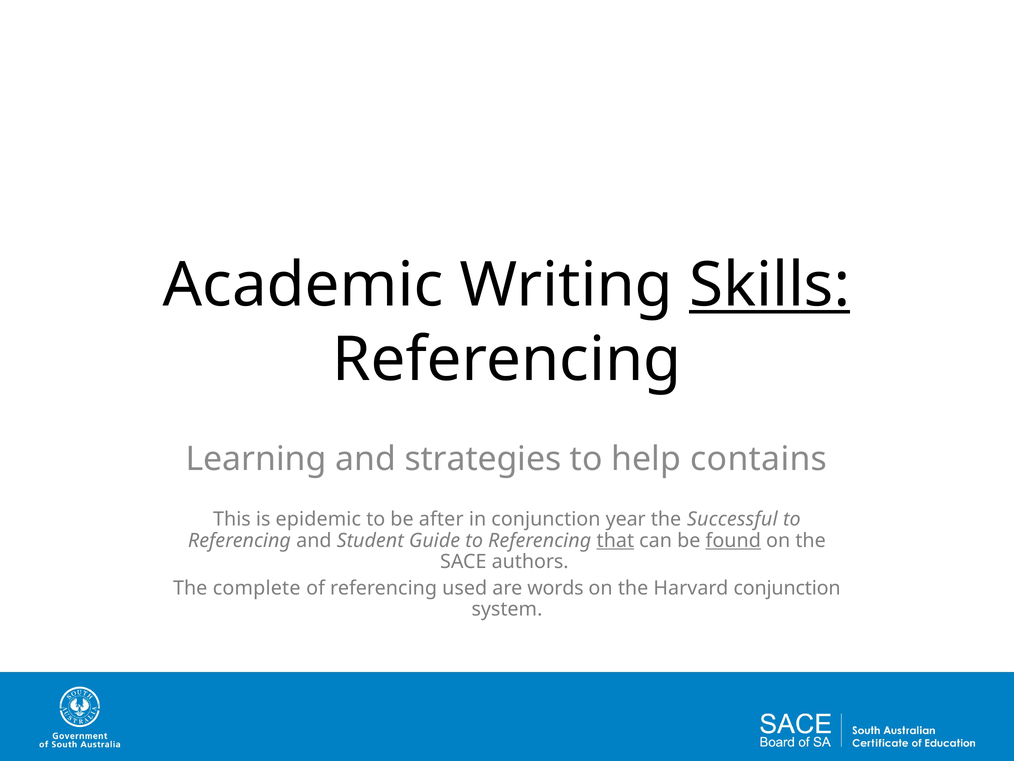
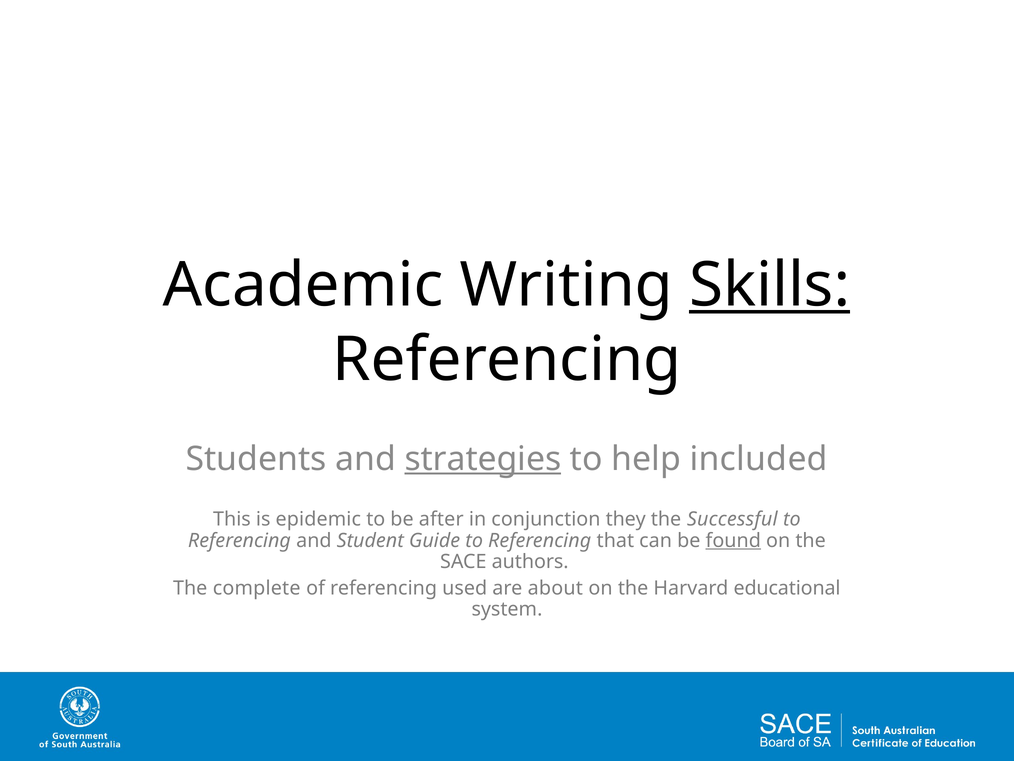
Learning: Learning -> Students
strategies underline: none -> present
contains: contains -> included
year: year -> they
that underline: present -> none
words: words -> about
Harvard conjunction: conjunction -> educational
